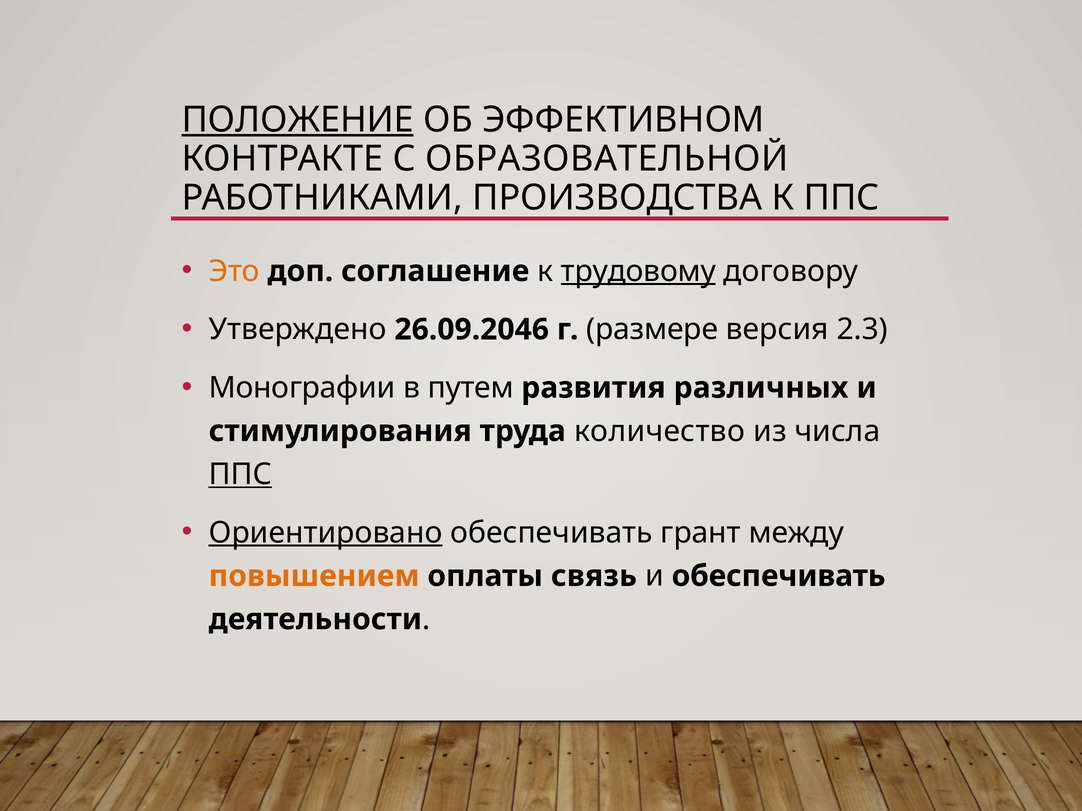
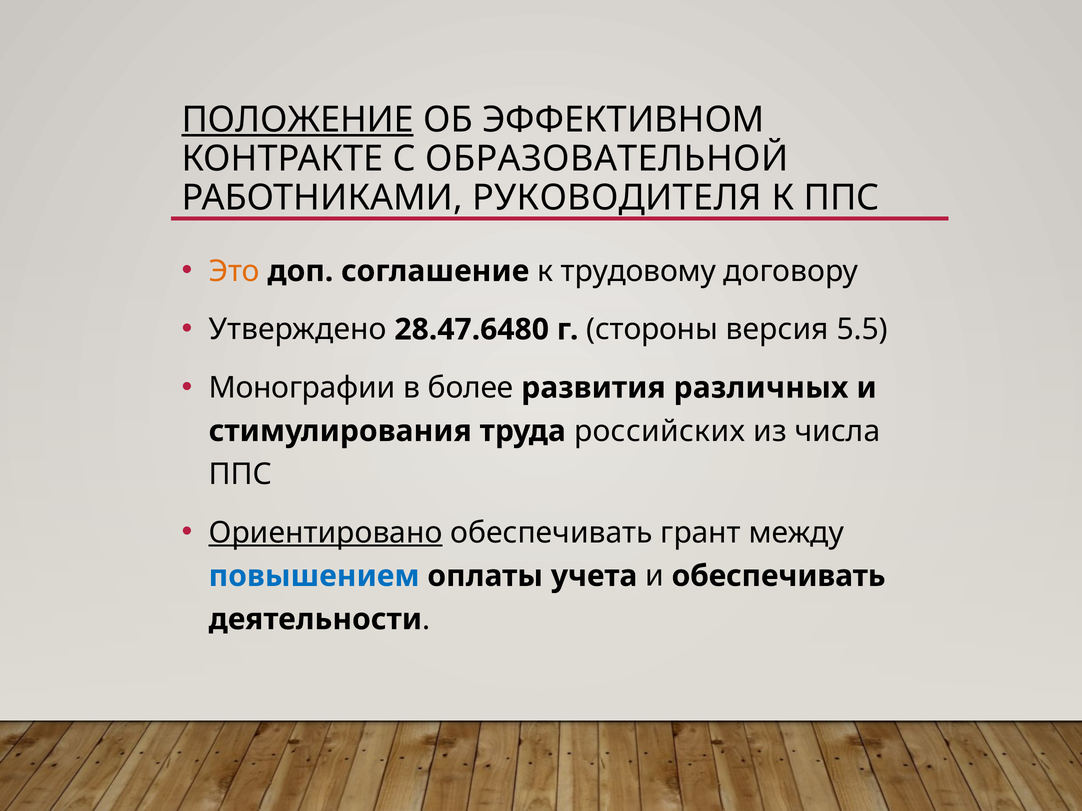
ПРОИЗВОДСТВА: ПРОИЗВОДСТВА -> РУКОВОДИТЕЛЯ
трудовому underline: present -> none
26.09.2046: 26.09.2046 -> 28.47.6480
размере: размере -> стороны
2.3: 2.3 -> 5.5
путем: путем -> более
количество: количество -> российских
ППС at (240, 475) underline: present -> none
повышением colour: orange -> blue
связь: связь -> учета
